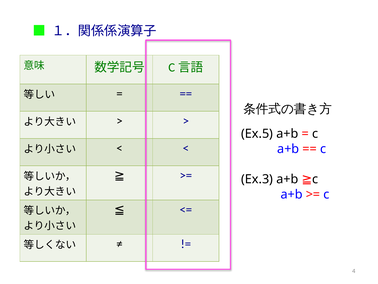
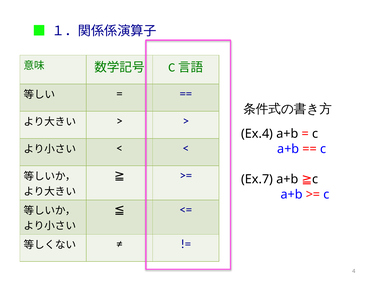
Ex.5: Ex.5 -> Ex.4
Ex.3: Ex.3 -> Ex.7
